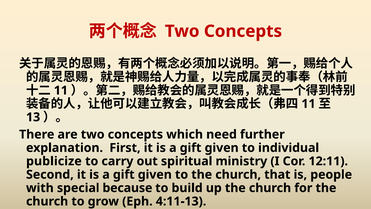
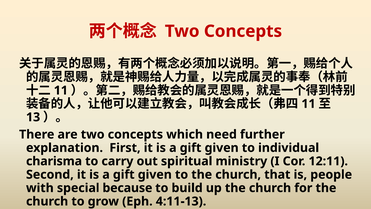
publicize: publicize -> charisma
